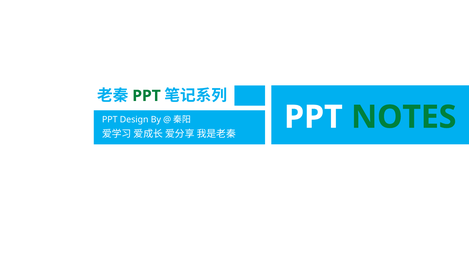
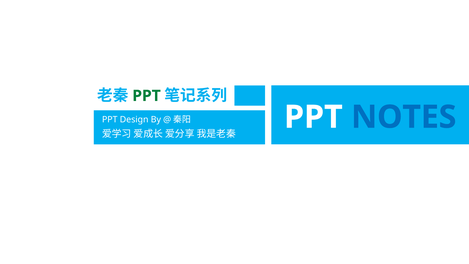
NOTES colour: green -> blue
